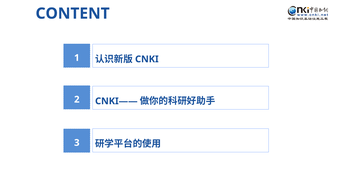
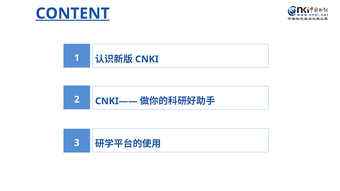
CONTENT underline: none -> present
